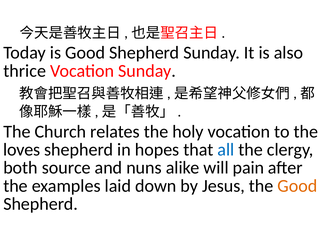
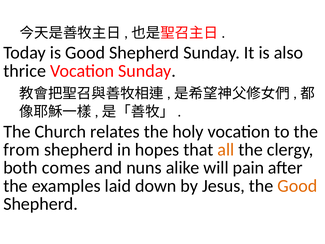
loves: loves -> from
all colour: blue -> orange
source: source -> comes
